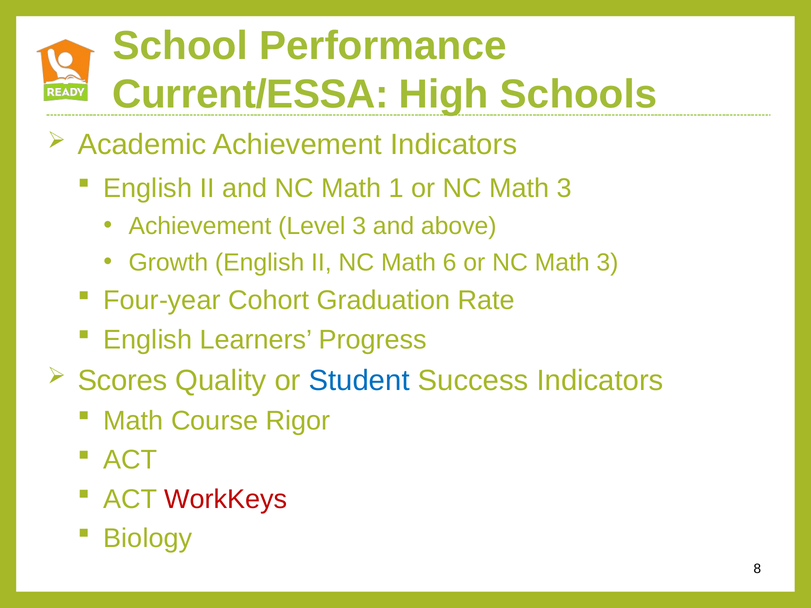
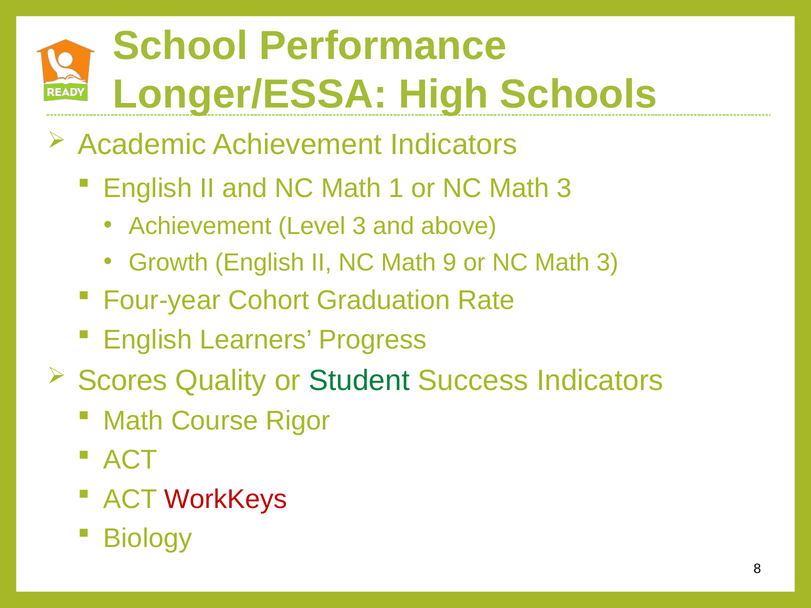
Current/ESSA: Current/ESSA -> Longer/ESSA
6: 6 -> 9
Student colour: blue -> green
